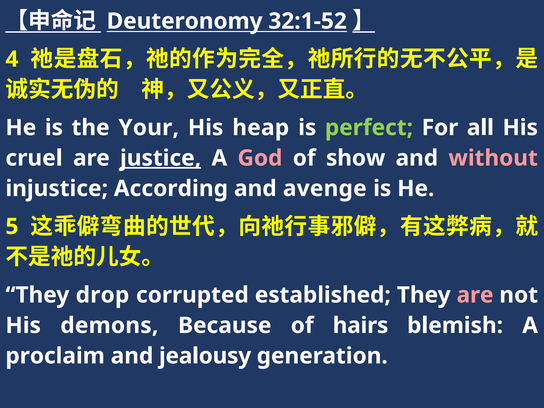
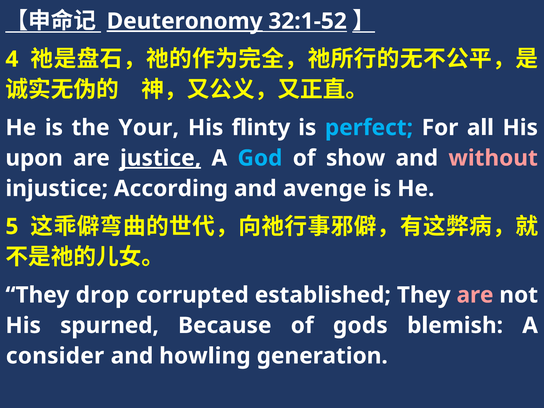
Deuteronomy underline: none -> present
heap: heap -> flinty
perfect colour: light green -> light blue
cruel: cruel -> upon
God colour: pink -> light blue
demons: demons -> spurned
hairs: hairs -> gods
proclaim: proclaim -> consider
jealousy: jealousy -> howling
